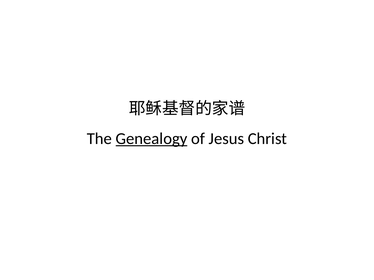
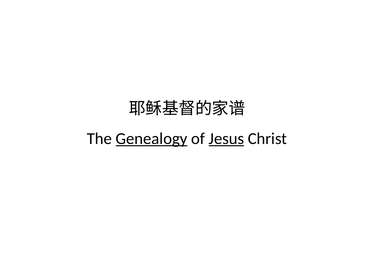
Jesus underline: none -> present
